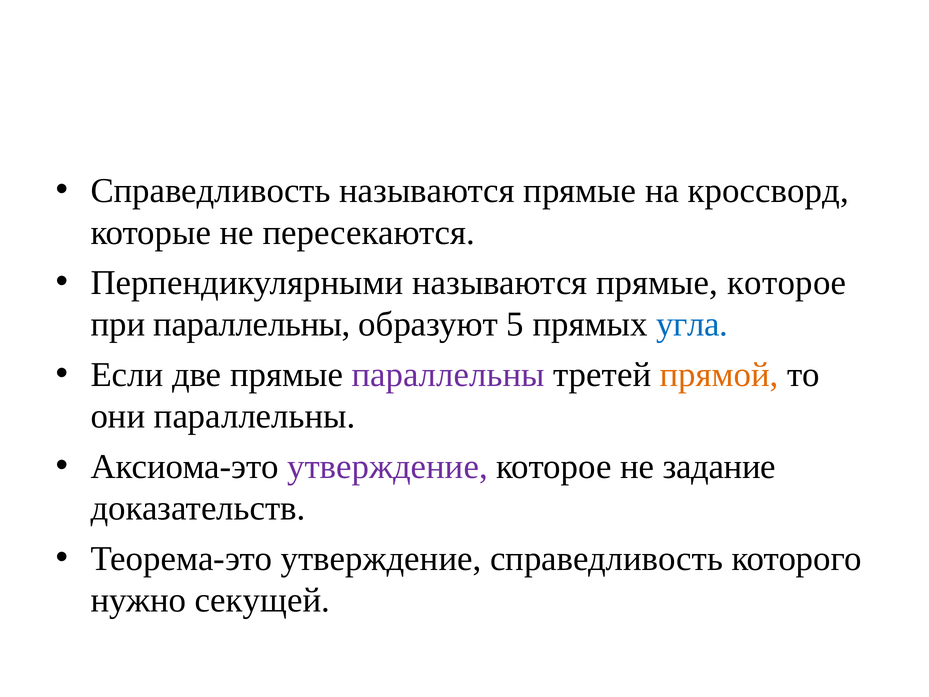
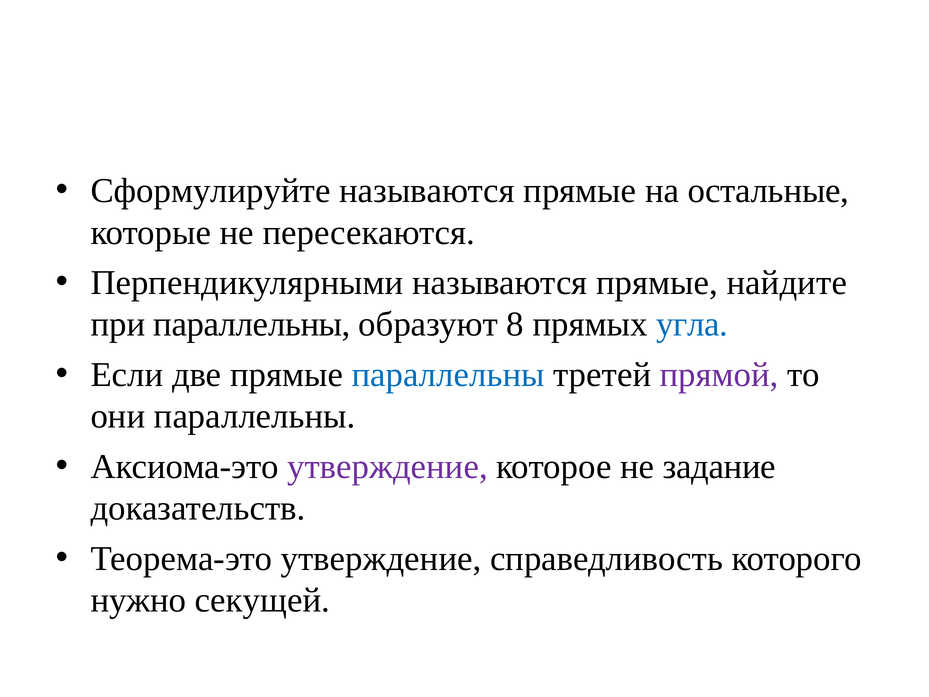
Справедливость at (211, 191): Справедливость -> Сформулируйте
кроссворд: кроссворд -> остальные
прямые которое: которое -> найдите
5: 5 -> 8
параллельны at (448, 374) colour: purple -> blue
прямой colour: orange -> purple
